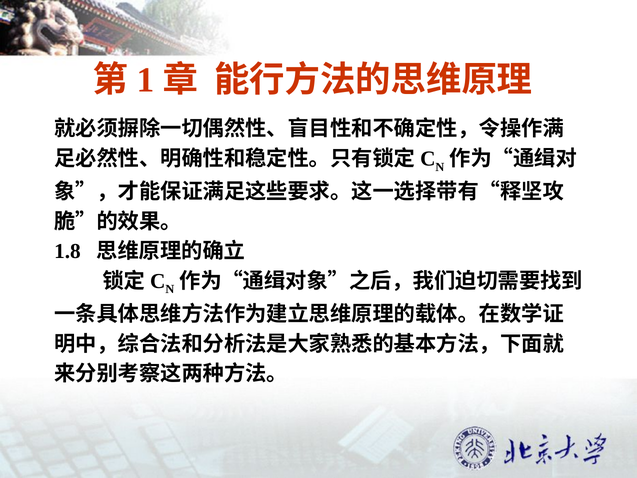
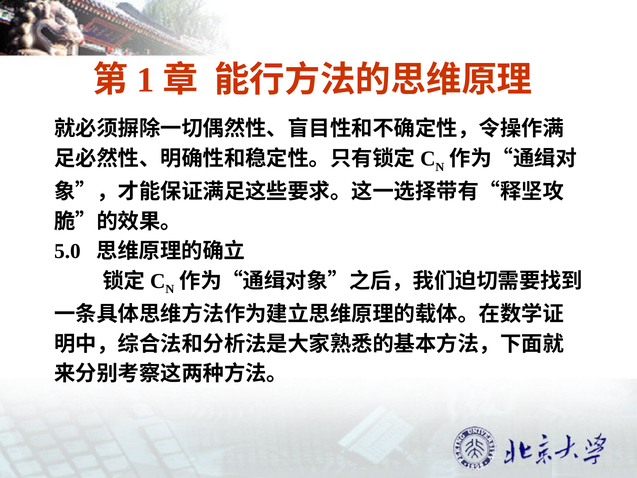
1.8: 1.8 -> 5.0
